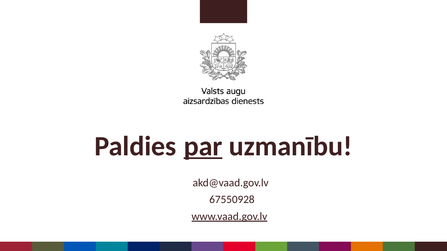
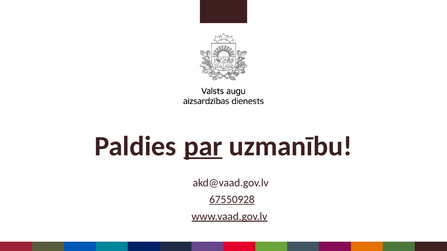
67550928 underline: none -> present
